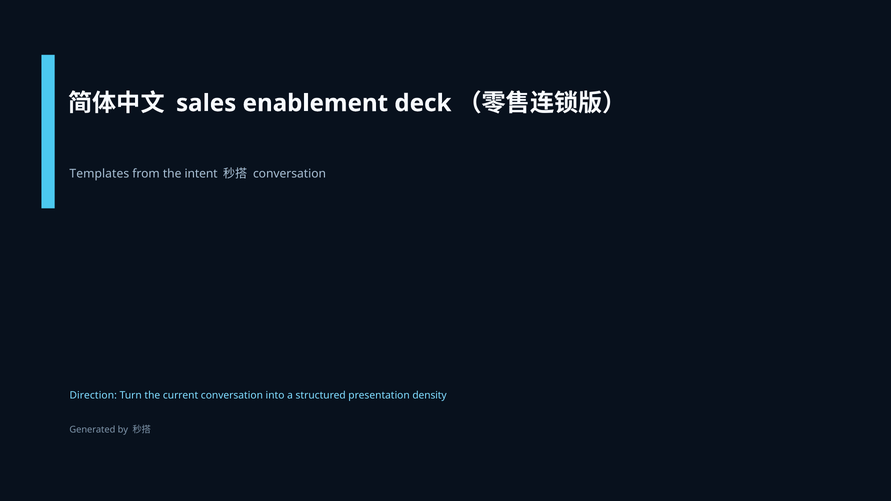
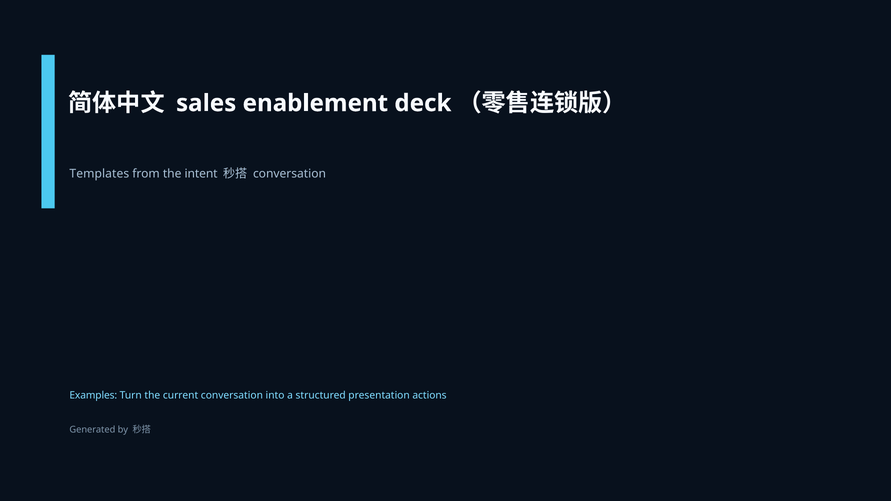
Direction: Direction -> Examples
density: density -> actions
